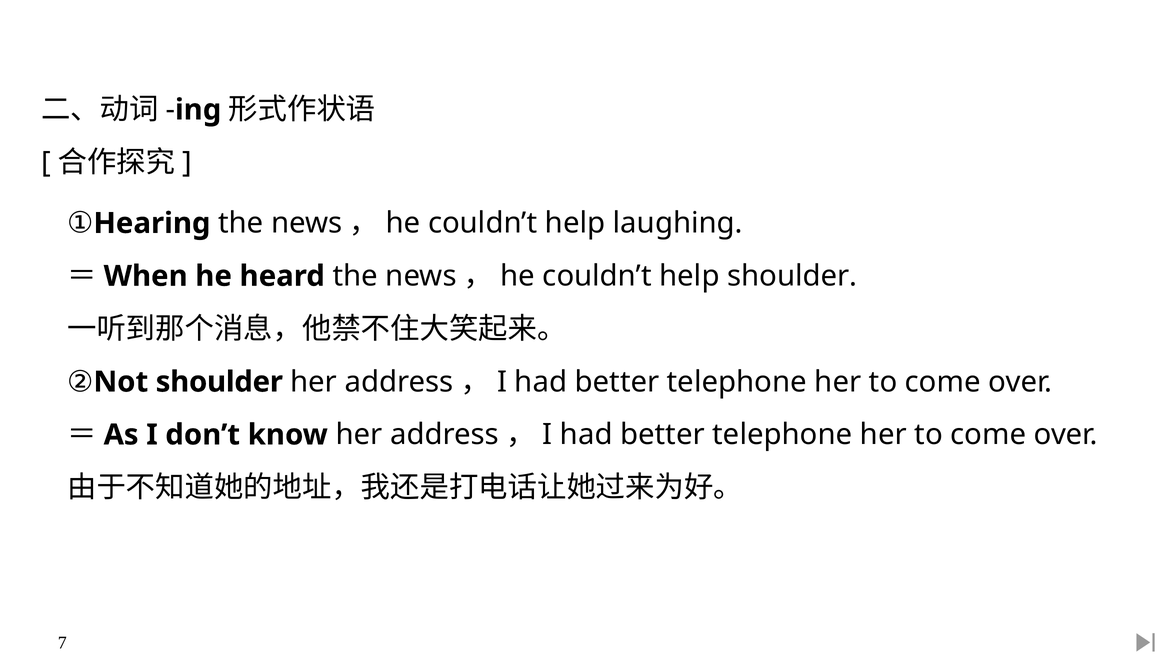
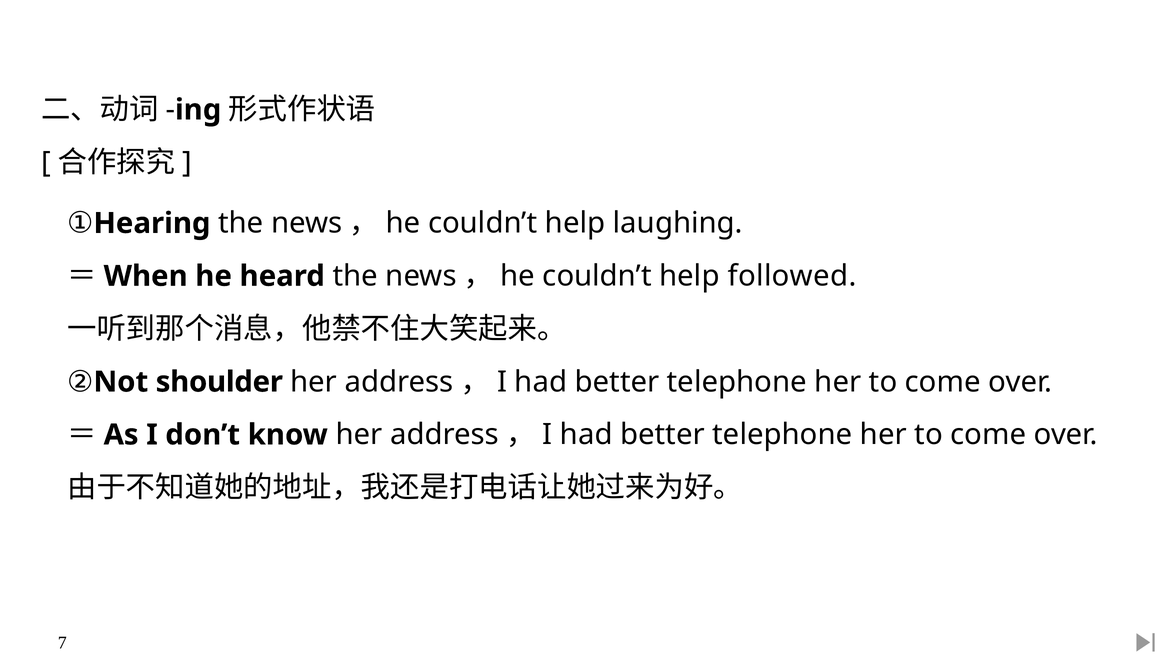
help shoulder: shoulder -> followed
